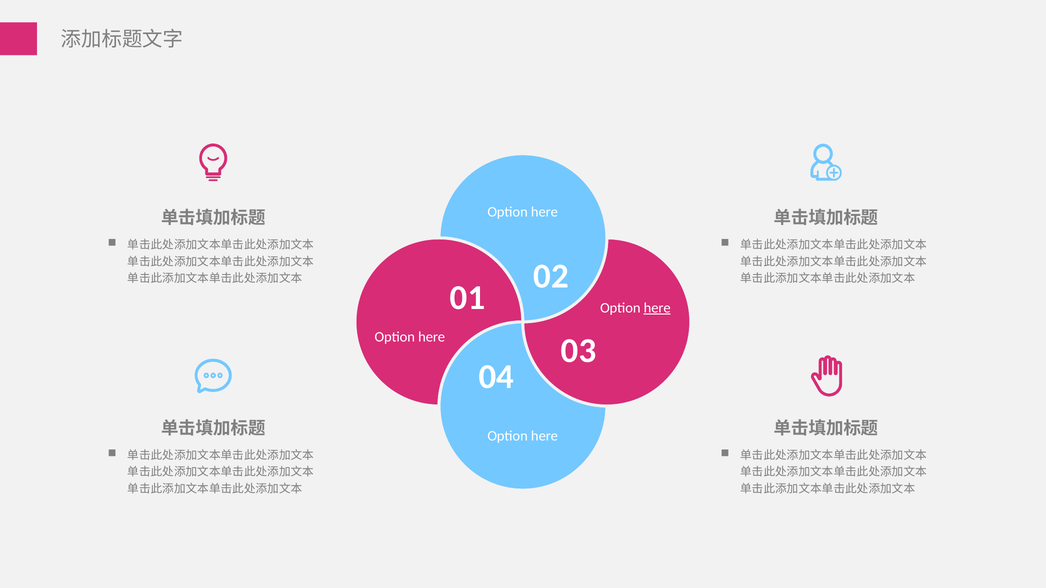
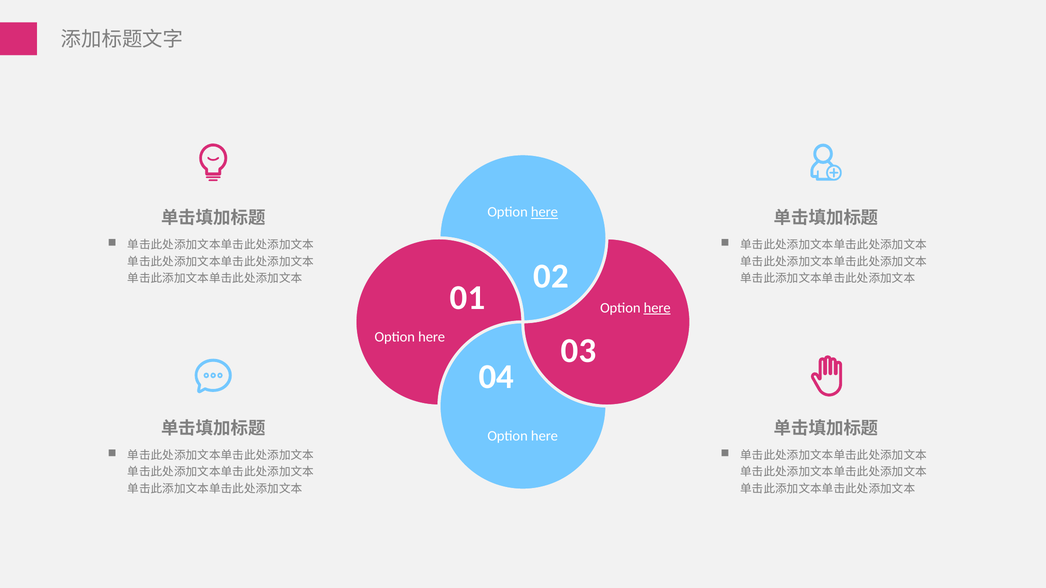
here at (544, 212) underline: none -> present
